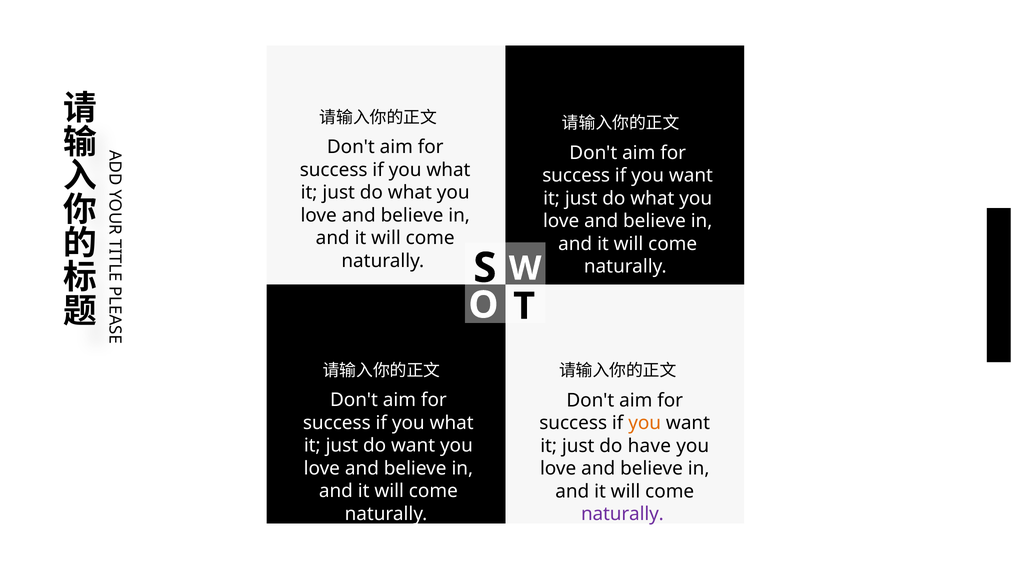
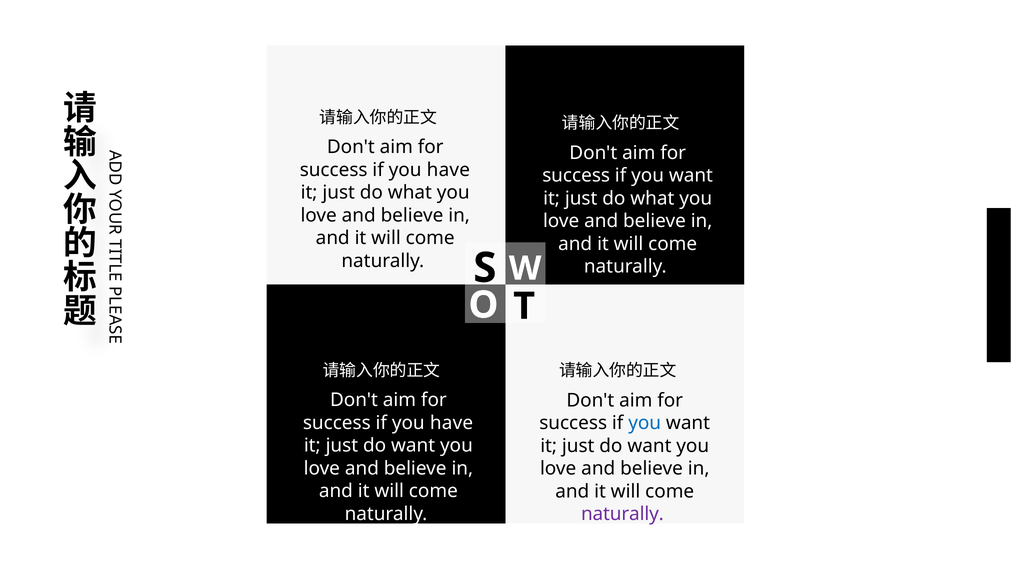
what at (448, 170): what -> have
what at (452, 423): what -> have
you at (645, 423) colour: orange -> blue
have at (649, 446): have -> want
